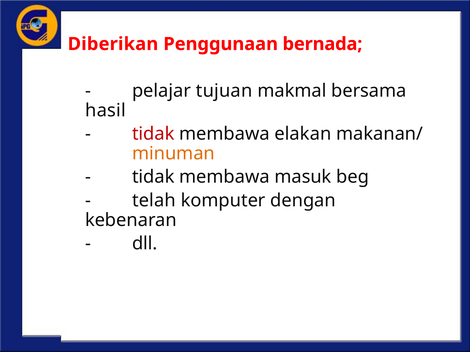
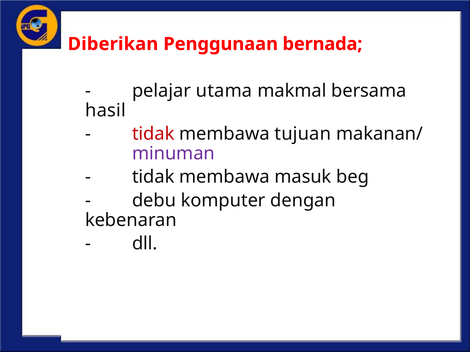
tujuan: tujuan -> utama
elakan: elakan -> tujuan
minuman colour: orange -> purple
telah: telah -> debu
